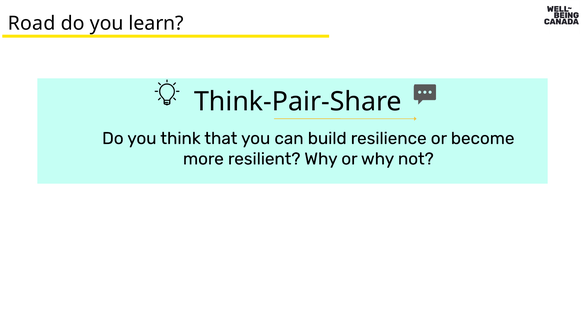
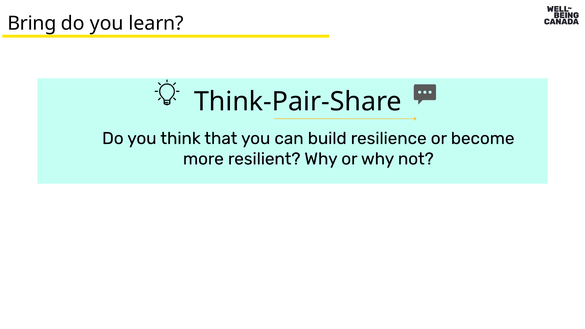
Road: Road -> Bring
